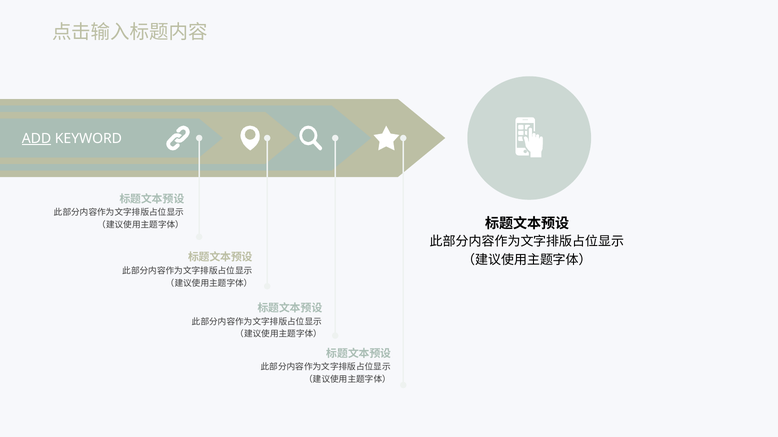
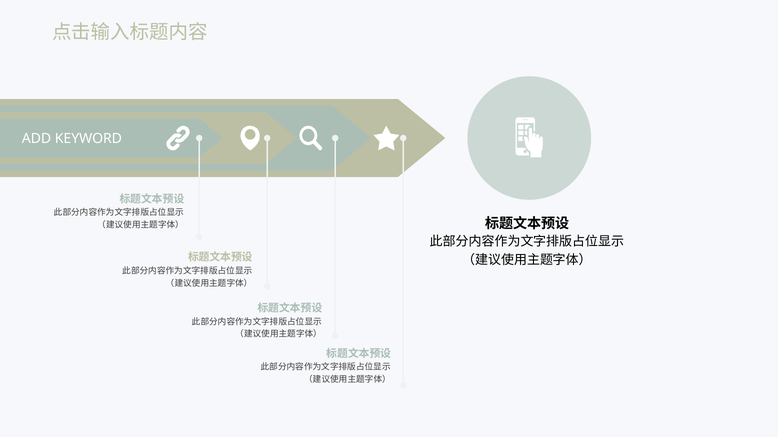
ADD underline: present -> none
